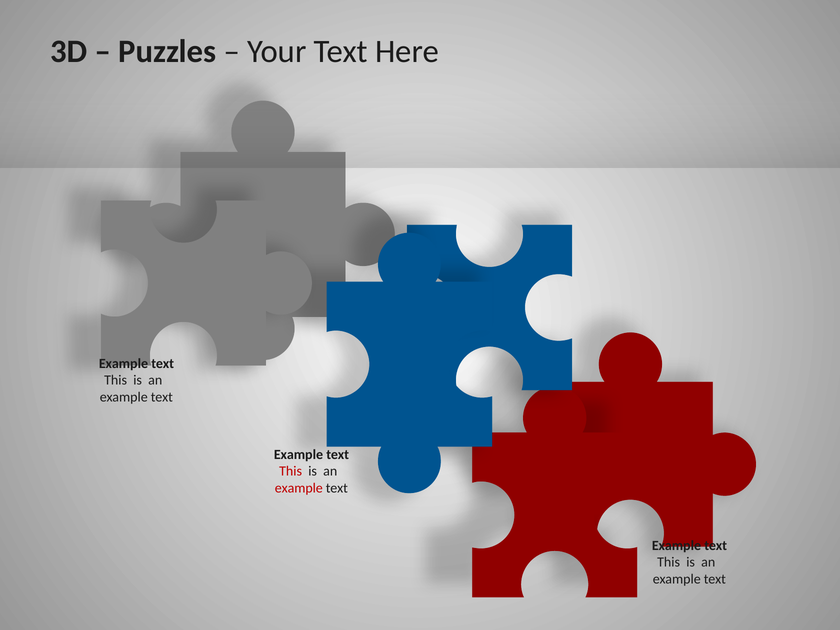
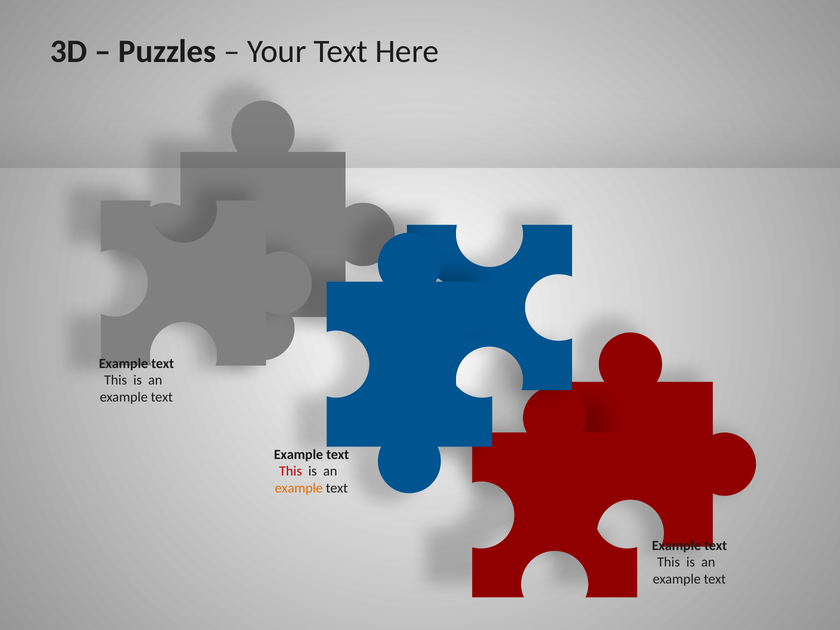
example at (299, 488) colour: red -> orange
